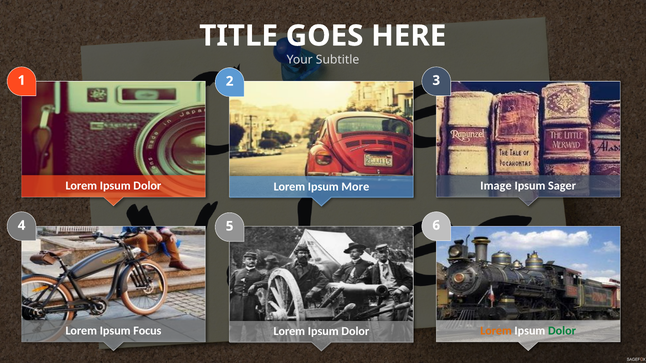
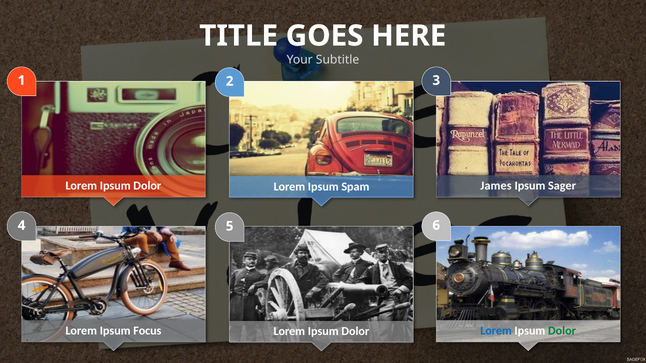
Image: Image -> James
More: More -> Spam
Lorem at (496, 331) colour: orange -> blue
